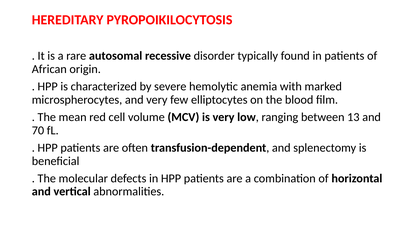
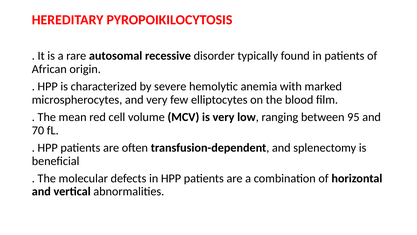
13: 13 -> 95
